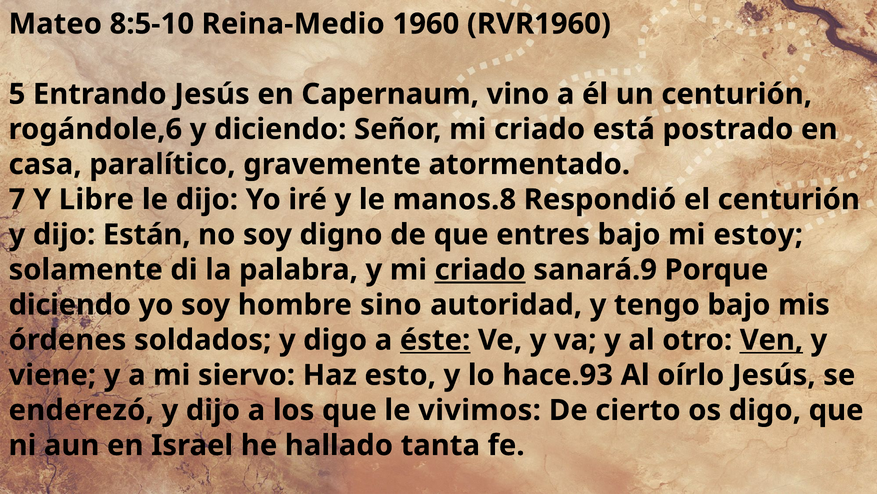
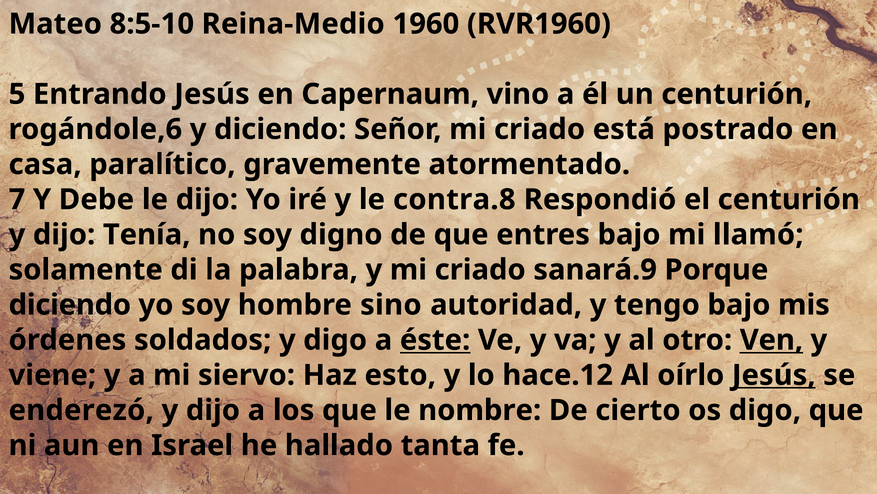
Libre: Libre -> Debe
manos.8: manos.8 -> contra.8
Están: Están -> Tenía
estoy: estoy -> llamó
criado at (480, 269) underline: present -> none
hace.93: hace.93 -> hace.12
Jesús at (774, 375) underline: none -> present
vivimos: vivimos -> nombre
